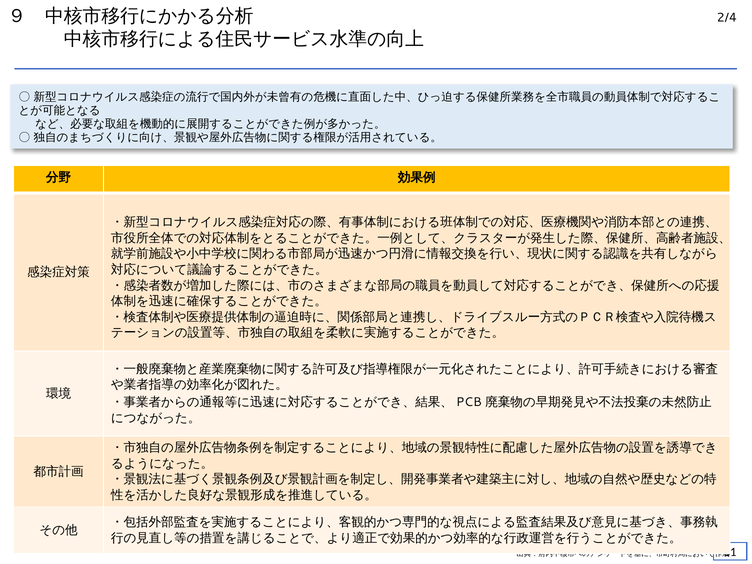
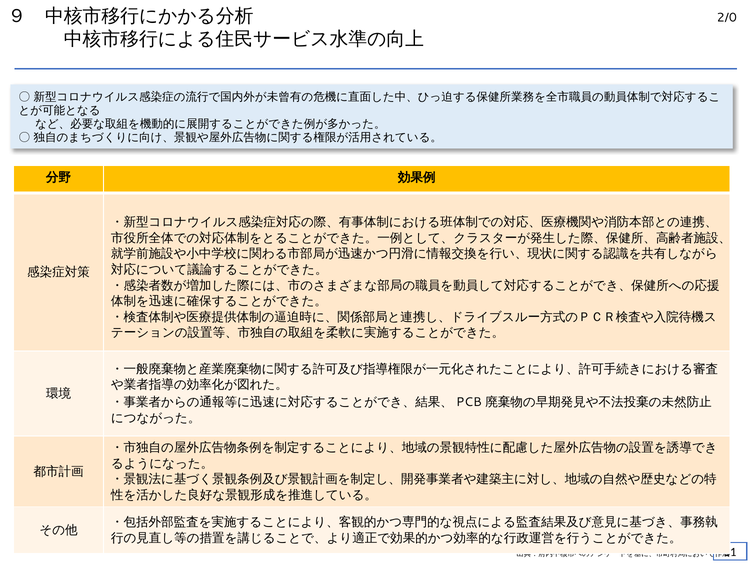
2/4: 2/4 -> 2/0
